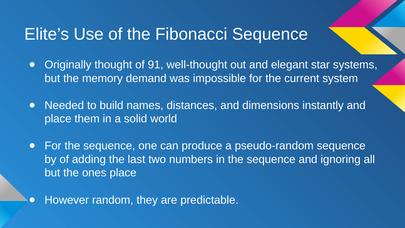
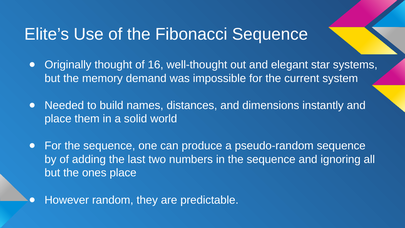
91: 91 -> 16
